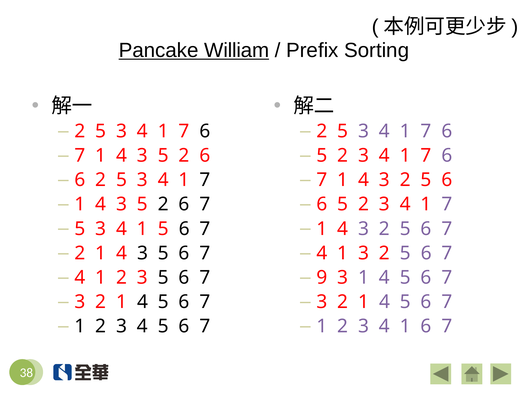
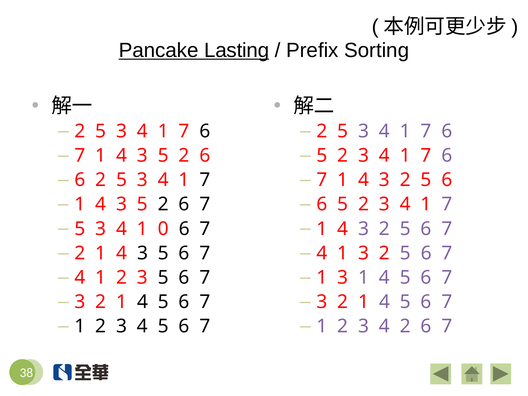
William: William -> Lasting
1 5: 5 -> 0
9 at (322, 277): 9 -> 1
1 at (405, 326): 1 -> 2
